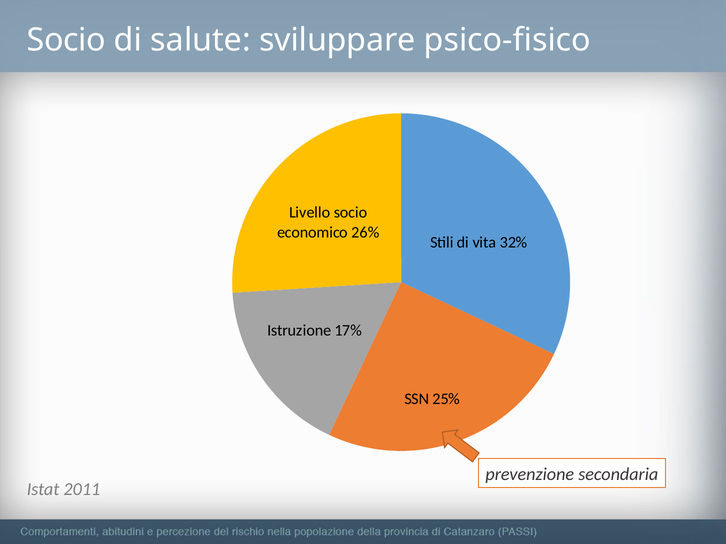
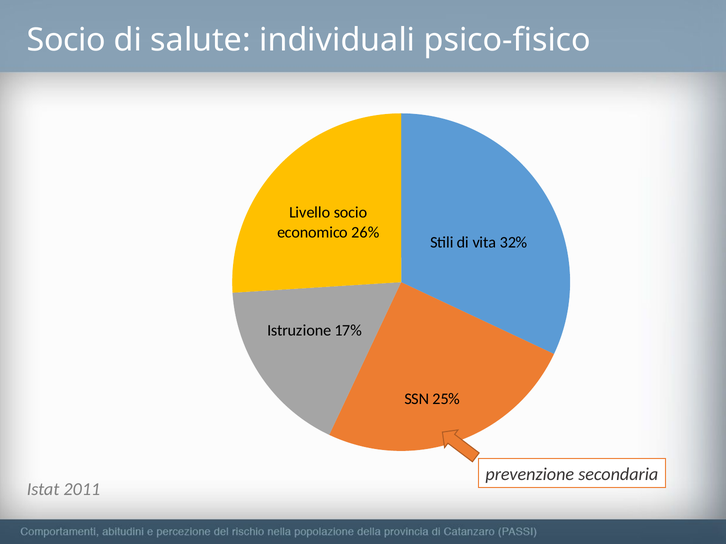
sviluppare: sviluppare -> individuali
